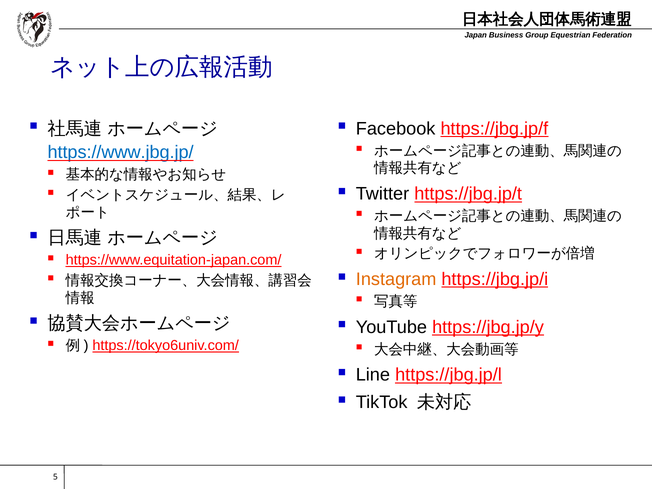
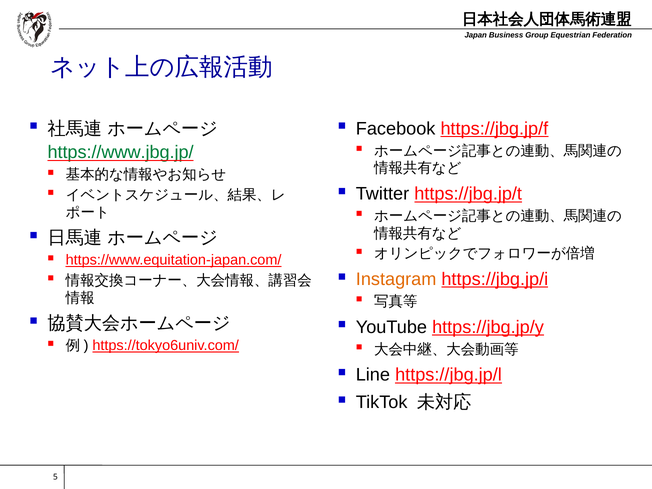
https://www.jbg.jp/ colour: blue -> green
